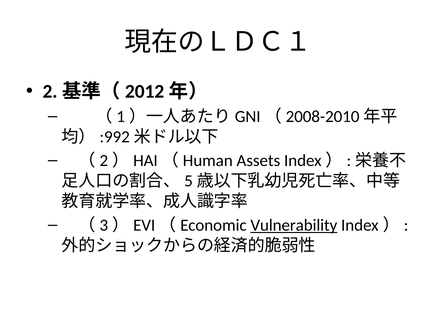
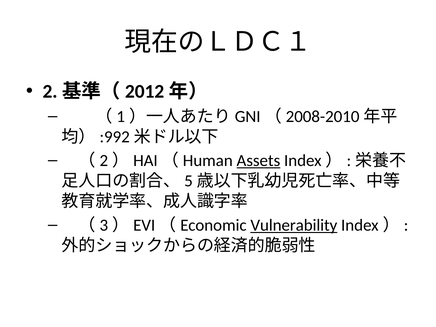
Assets underline: none -> present
